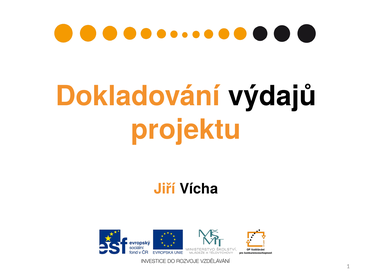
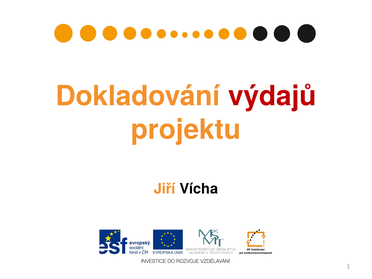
výdajů colour: black -> red
